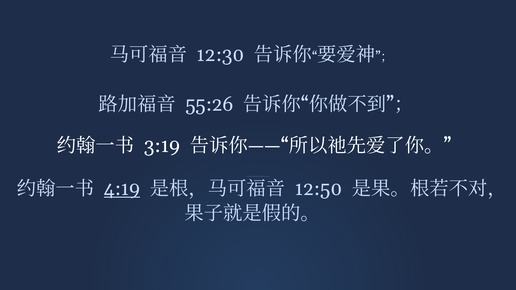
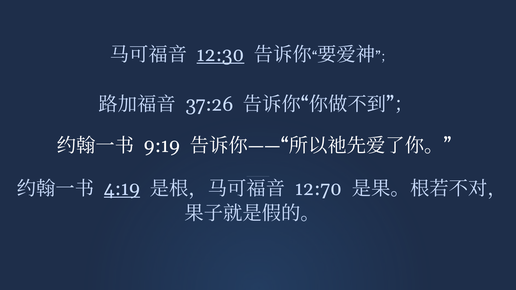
12:30 underline: none -> present
55:26: 55:26 -> 37:26
3:19: 3:19 -> 9:19
12:50: 12:50 -> 12:70
